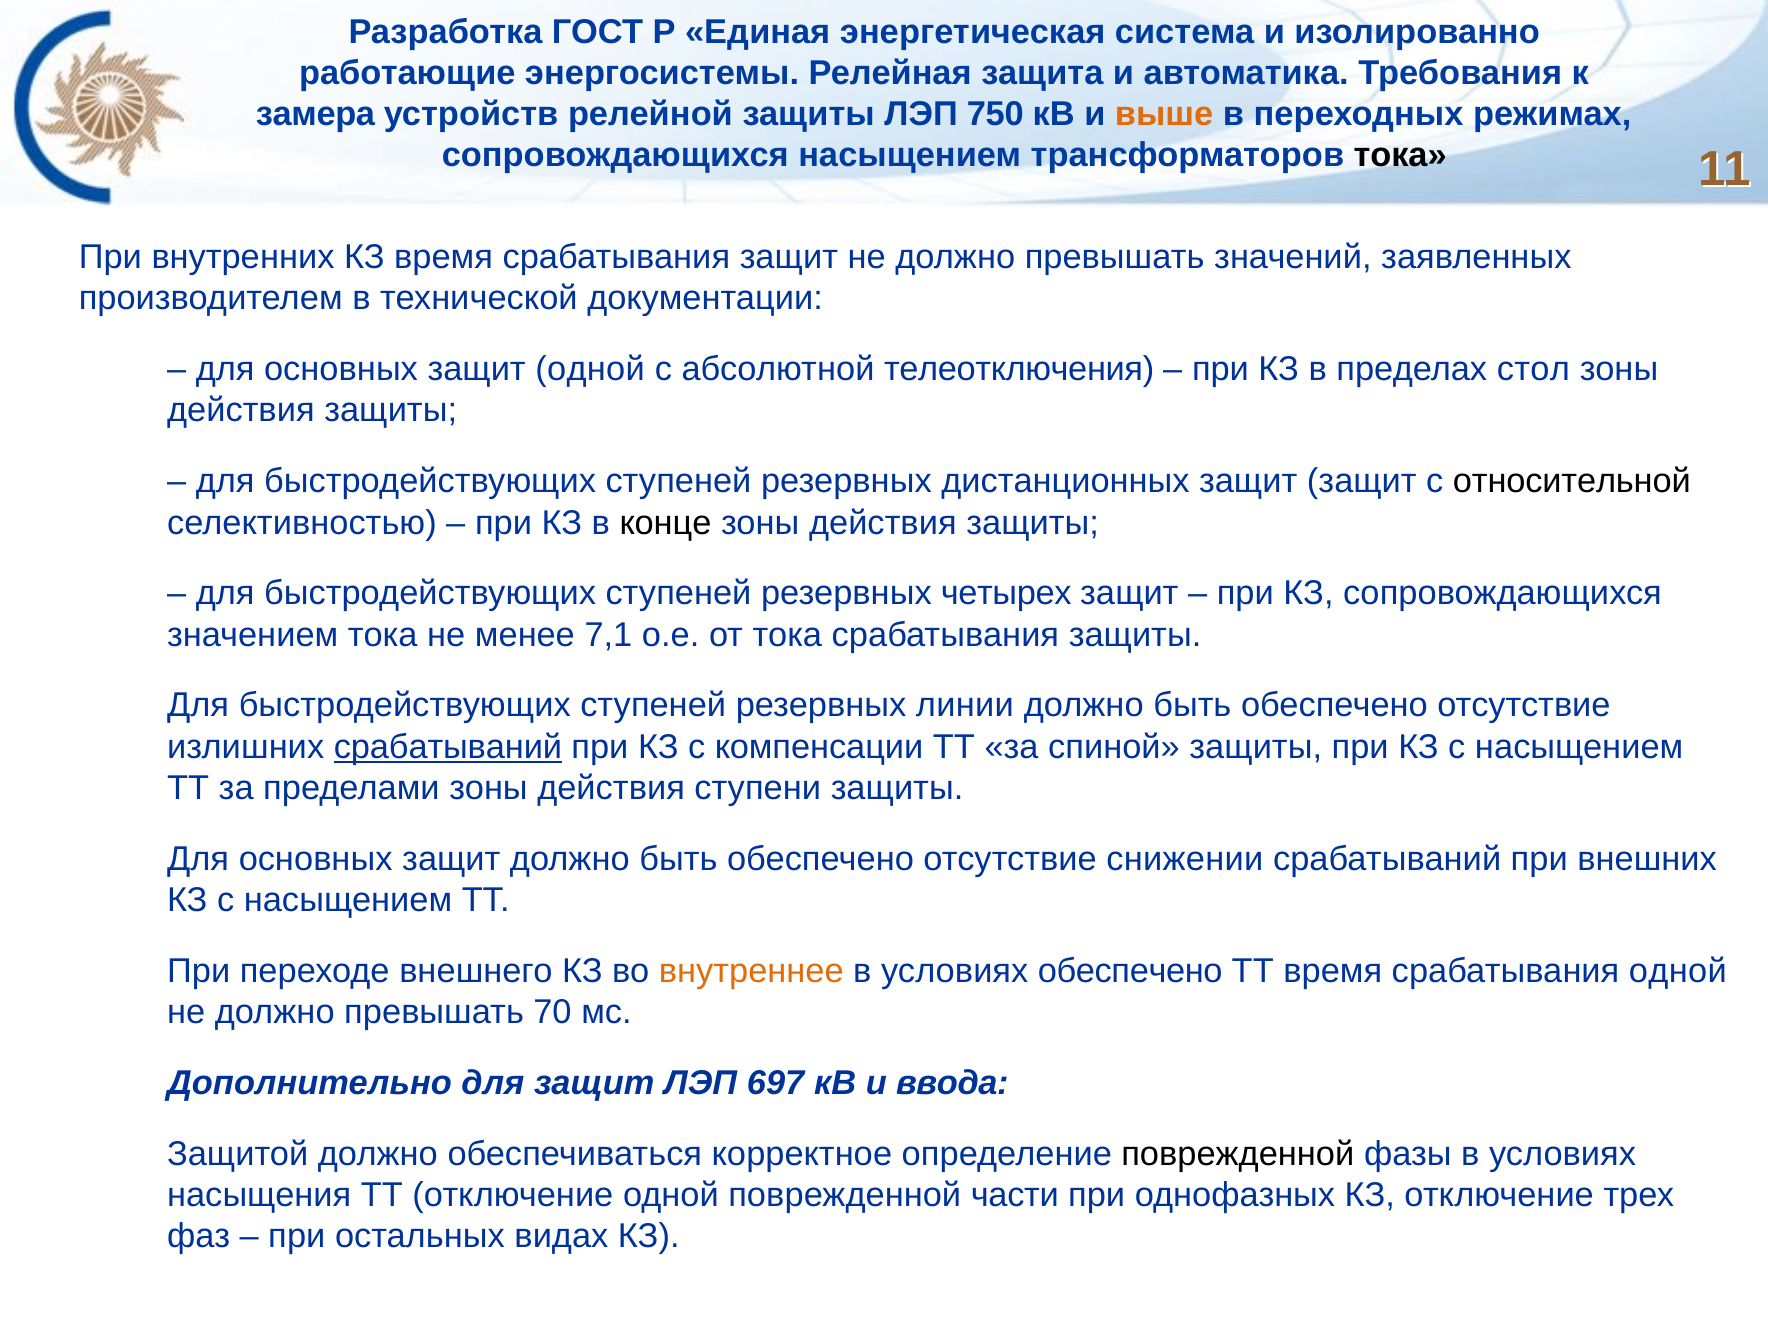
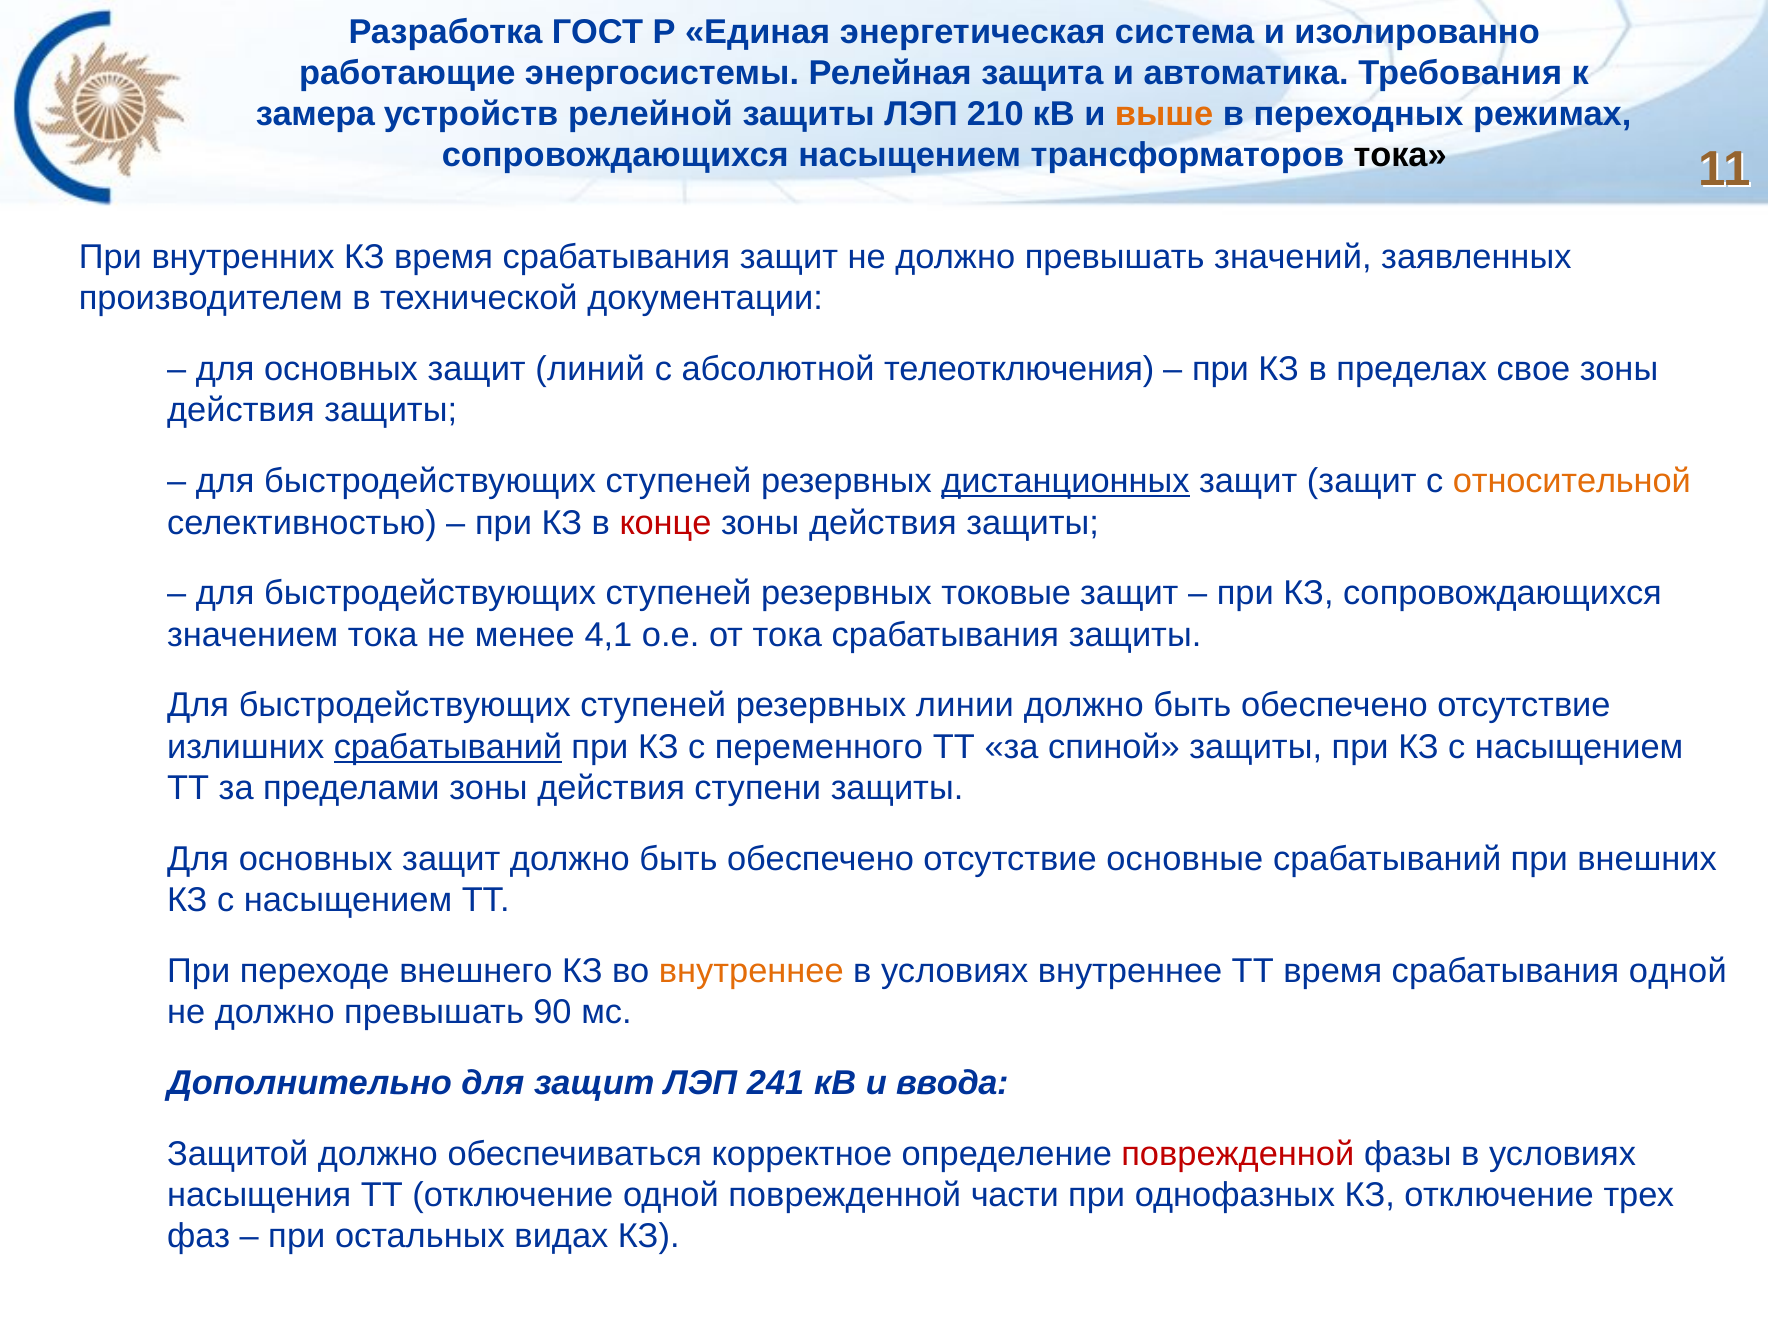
750: 750 -> 210
защит одной: одной -> линий
стол: стол -> свое
дистанционных underline: none -> present
относительной colour: black -> orange
конце colour: black -> red
четырех: четырех -> токовые
7,1: 7,1 -> 4,1
компенсации: компенсации -> переменного
снижении: снижении -> основные
условиях обеспечено: обеспечено -> внутреннее
70: 70 -> 90
697: 697 -> 241
поврежденной at (1238, 1154) colour: black -> red
